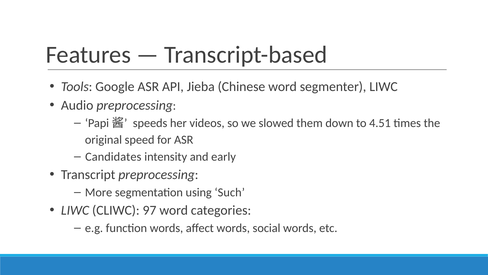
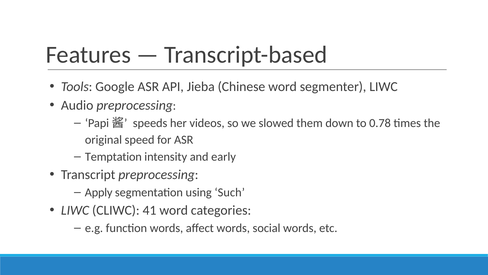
4.51: 4.51 -> 0.78
Candidates: Candidates -> Temptation
More: More -> Apply
97: 97 -> 41
